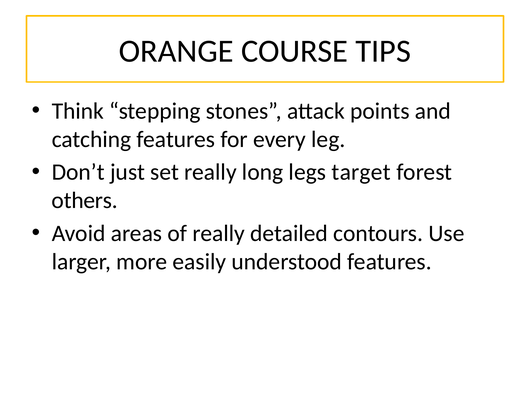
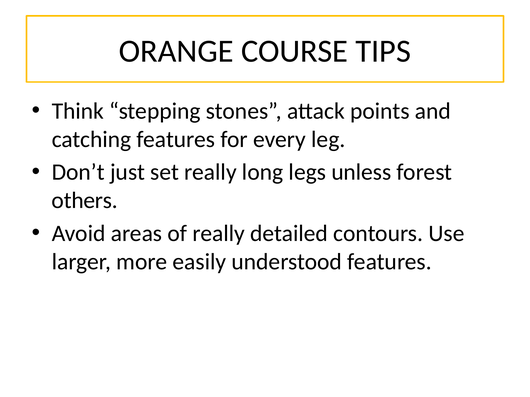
target: target -> unless
